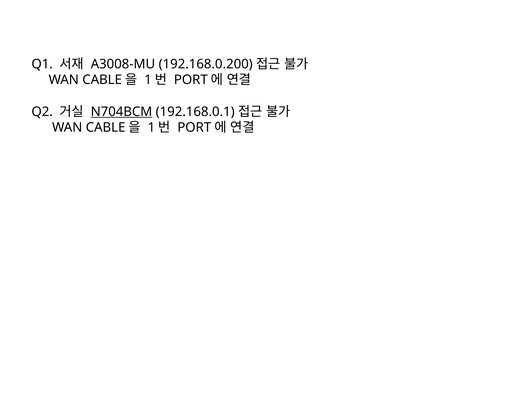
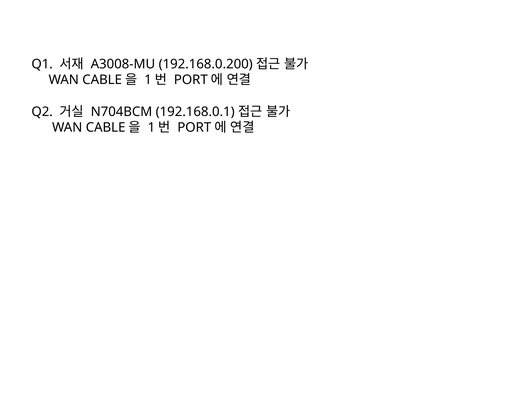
N704BCM underline: present -> none
